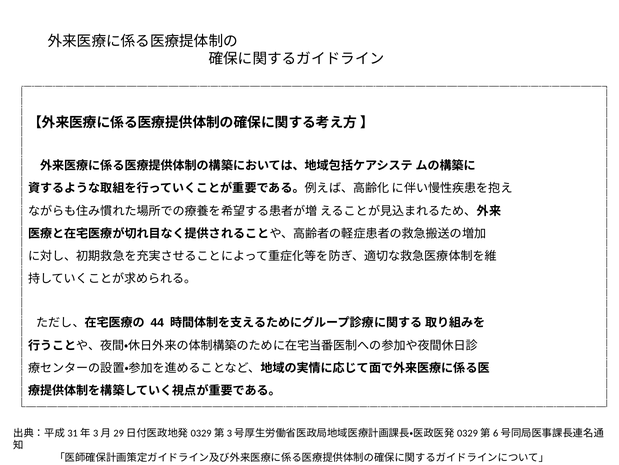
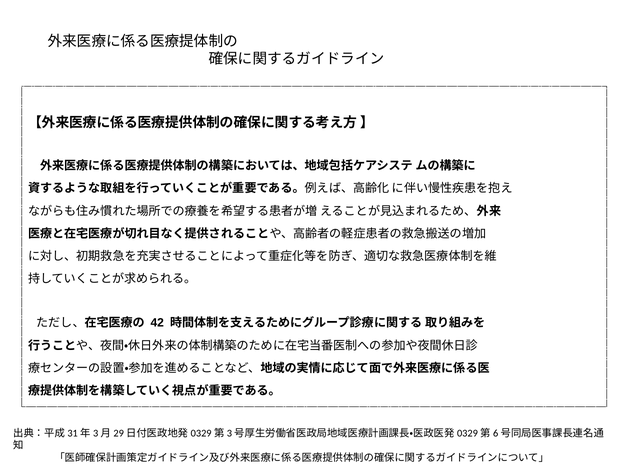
44: 44 -> 42
